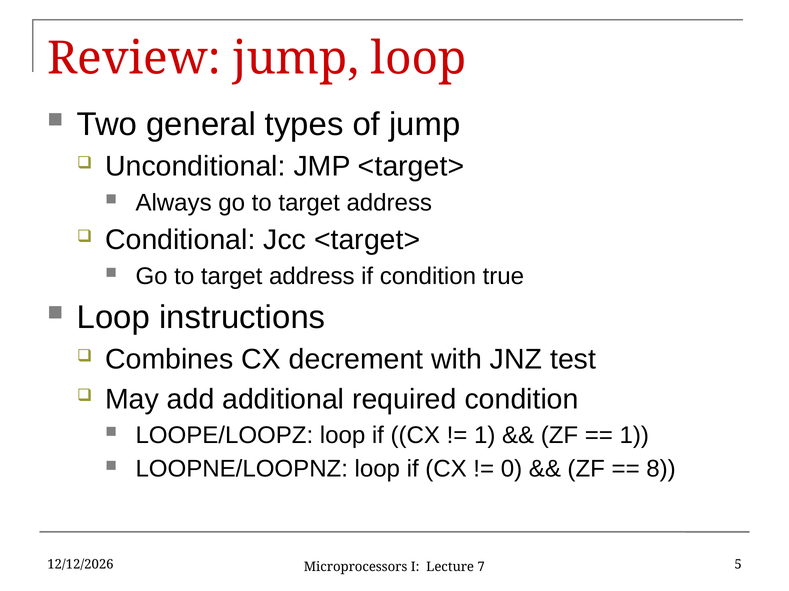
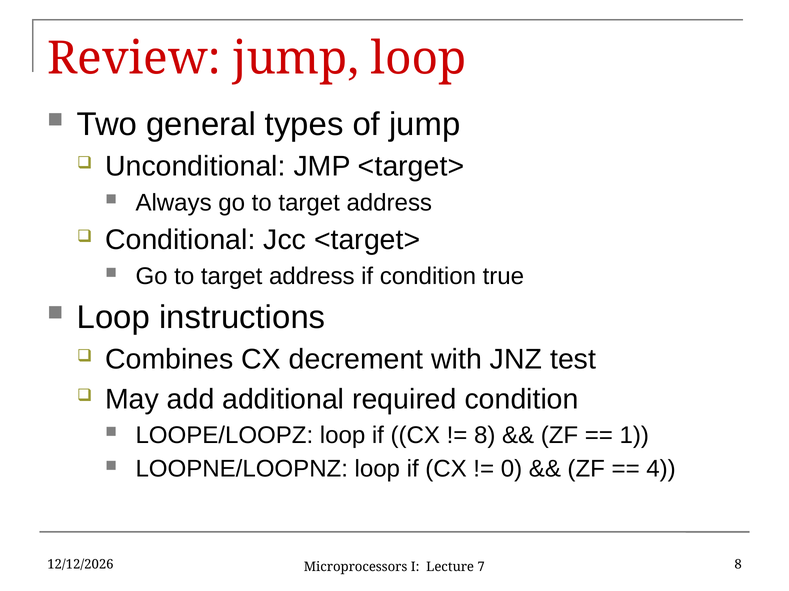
1 at (485, 436): 1 -> 8
8: 8 -> 4
7 5: 5 -> 8
